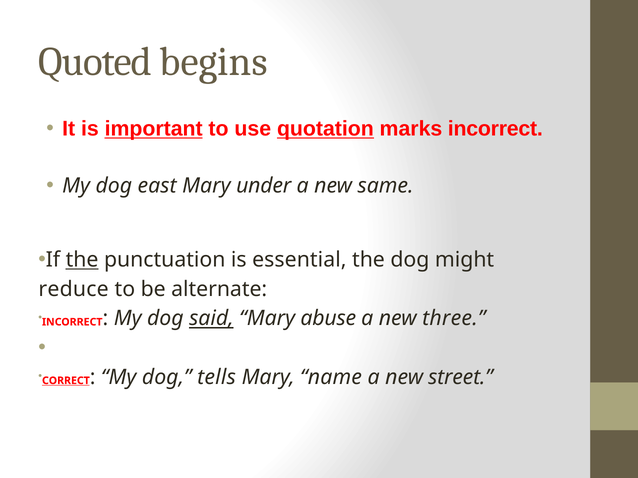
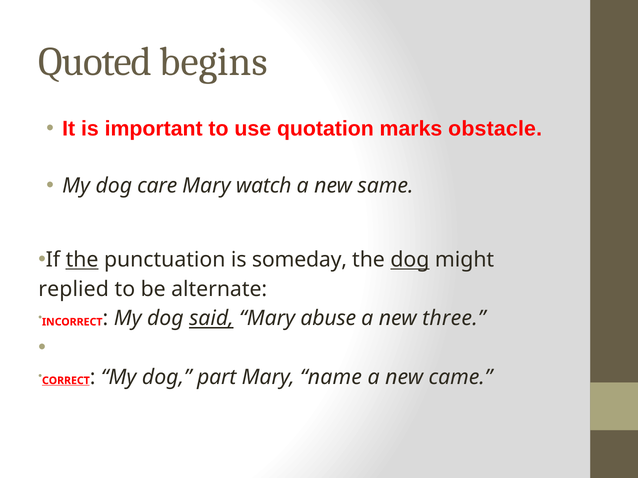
important underline: present -> none
quotation underline: present -> none
marks incorrect: incorrect -> obstacle
east: east -> care
under: under -> watch
essential: essential -> someday
dog at (410, 260) underline: none -> present
reduce: reduce -> replied
tells: tells -> part
street: street -> came
